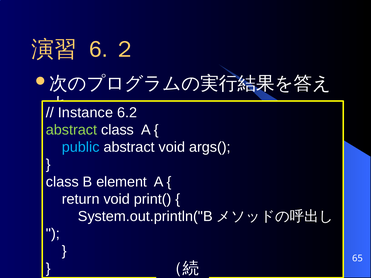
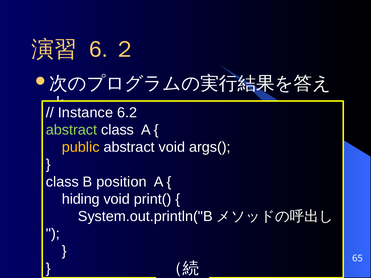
public colour: light blue -> yellow
element: element -> position
return: return -> hiding
